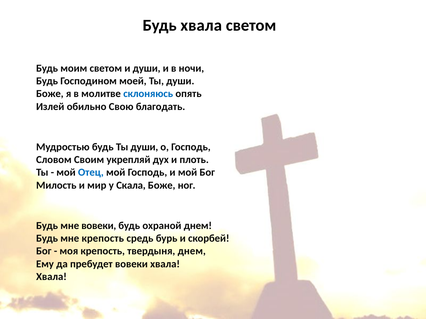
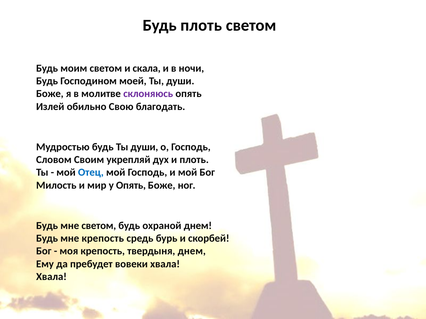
Будь хвала: хвала -> плоть
и души: души -> скала
склоняюсь colour: blue -> purple
у Скала: Скала -> Опять
мне вовеки: вовеки -> светом
